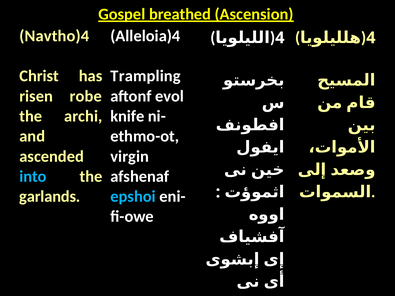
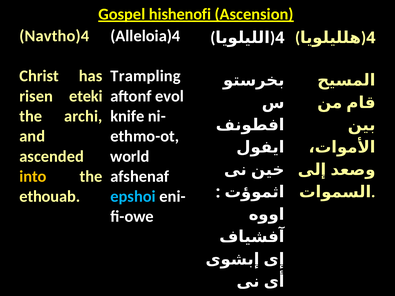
breathed: breathed -> hishenofi
robe: robe -> eteki
virgin: virgin -> world
into colour: light blue -> yellow
garlands: garlands -> ethouab
